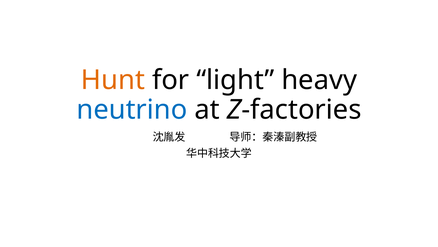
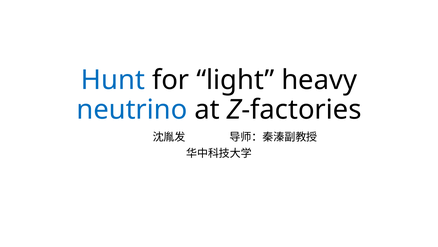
Hunt colour: orange -> blue
